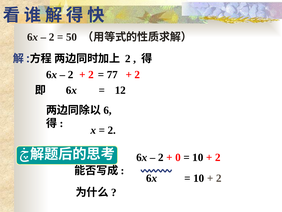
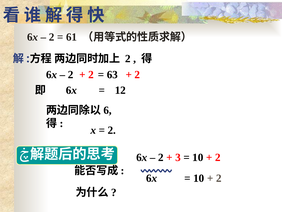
50: 50 -> 61
77: 77 -> 63
0: 0 -> 3
